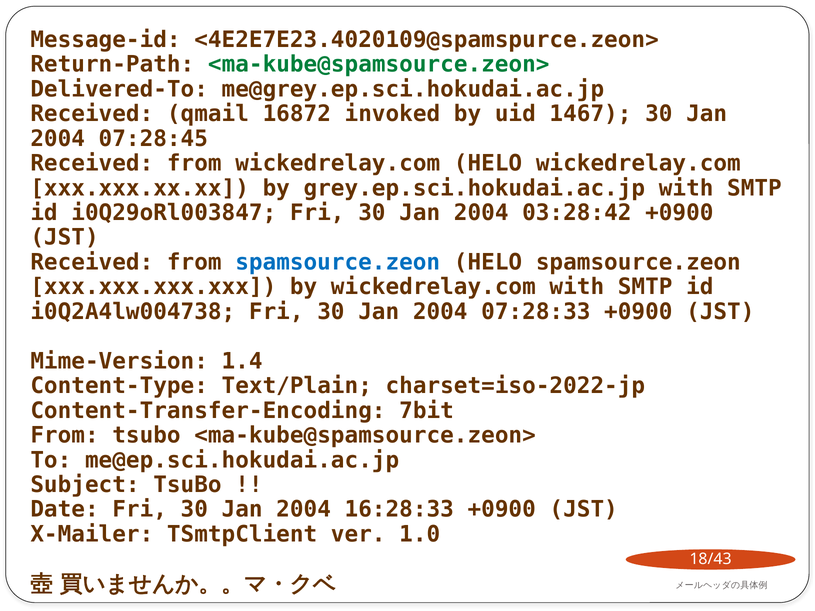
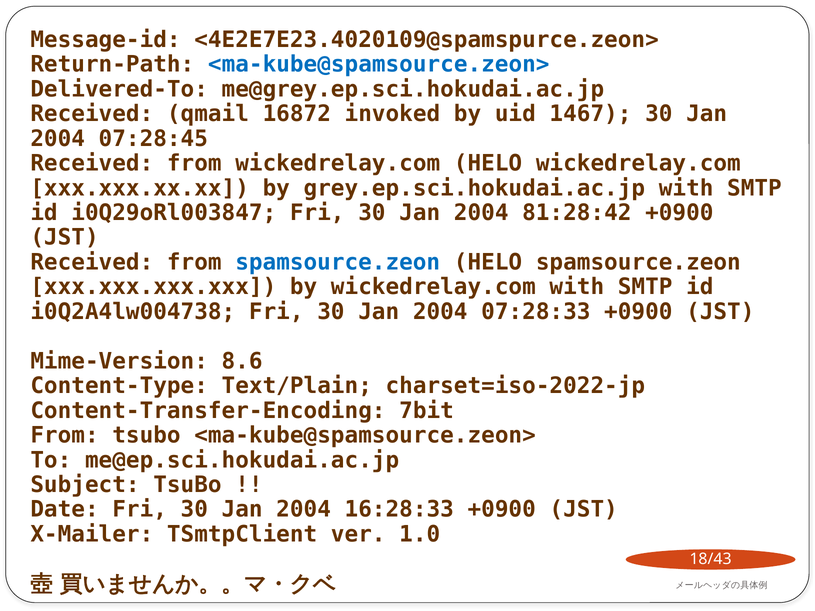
<ma-kube@spamsource.zeon> at (379, 64) colour: green -> blue
03:28:42: 03:28:42 -> 81:28:42
1.4: 1.4 -> 8.6
